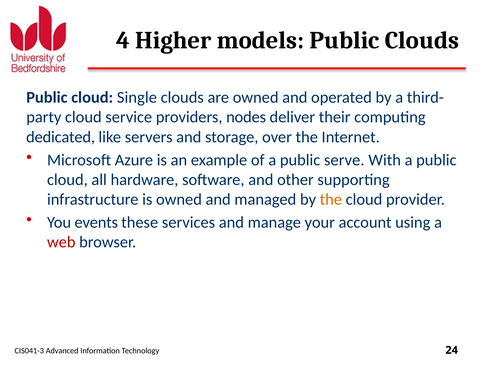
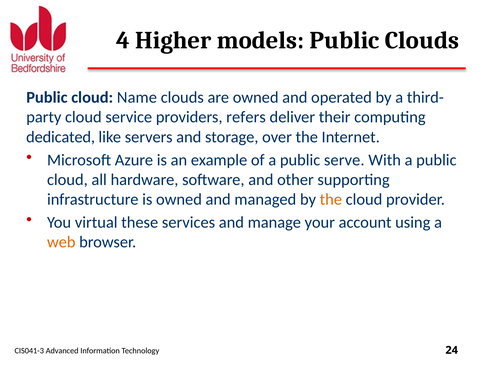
Single: Single -> Name
nodes: nodes -> refers
events: events -> virtual
web colour: red -> orange
